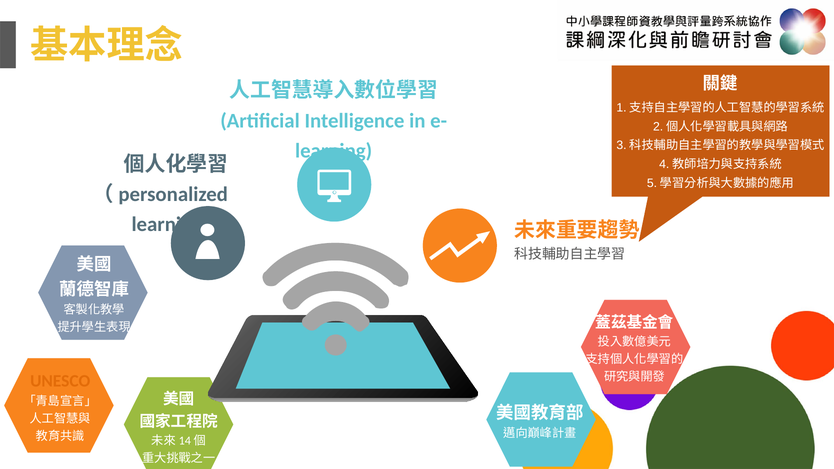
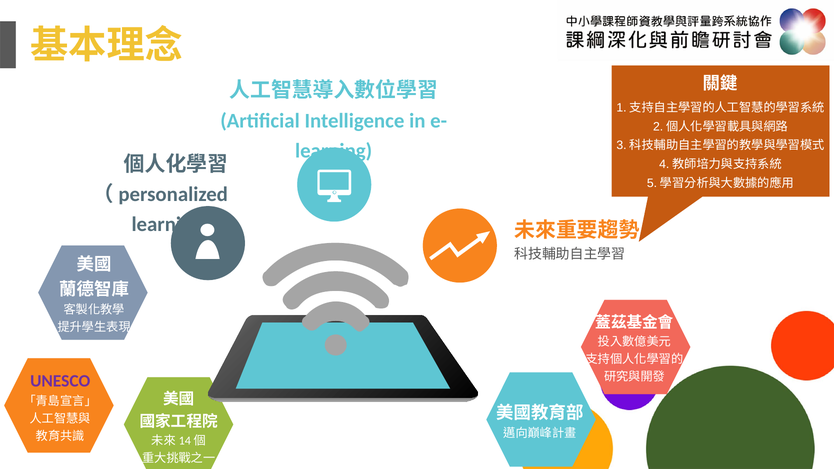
UNESCO colour: orange -> purple
